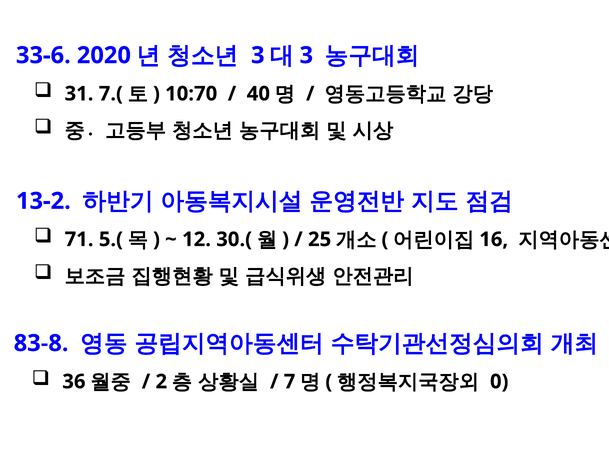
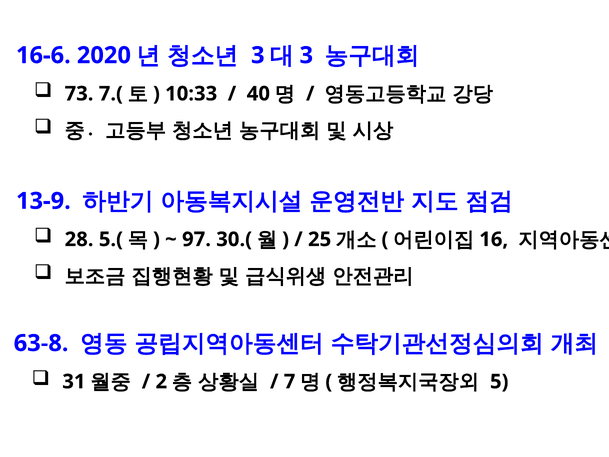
33-6: 33-6 -> 16-6
31: 31 -> 73
10:70: 10:70 -> 10:33
13-2: 13-2 -> 13-9
71: 71 -> 28
12: 12 -> 97
83-8: 83-8 -> 63-8
36: 36 -> 31
0: 0 -> 5
